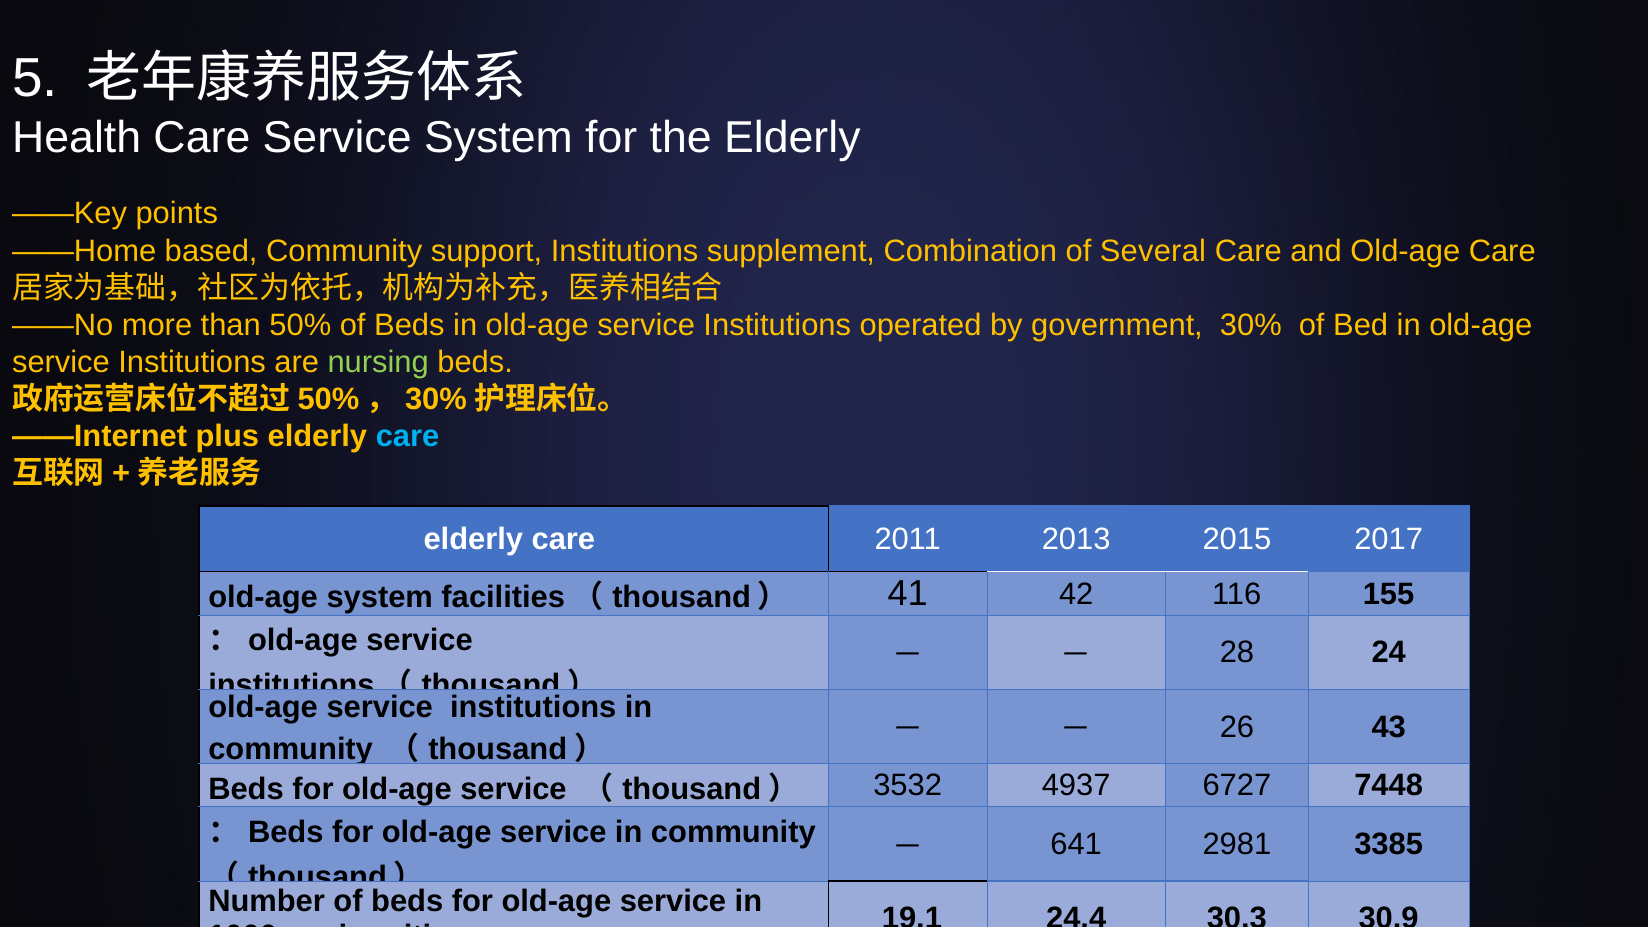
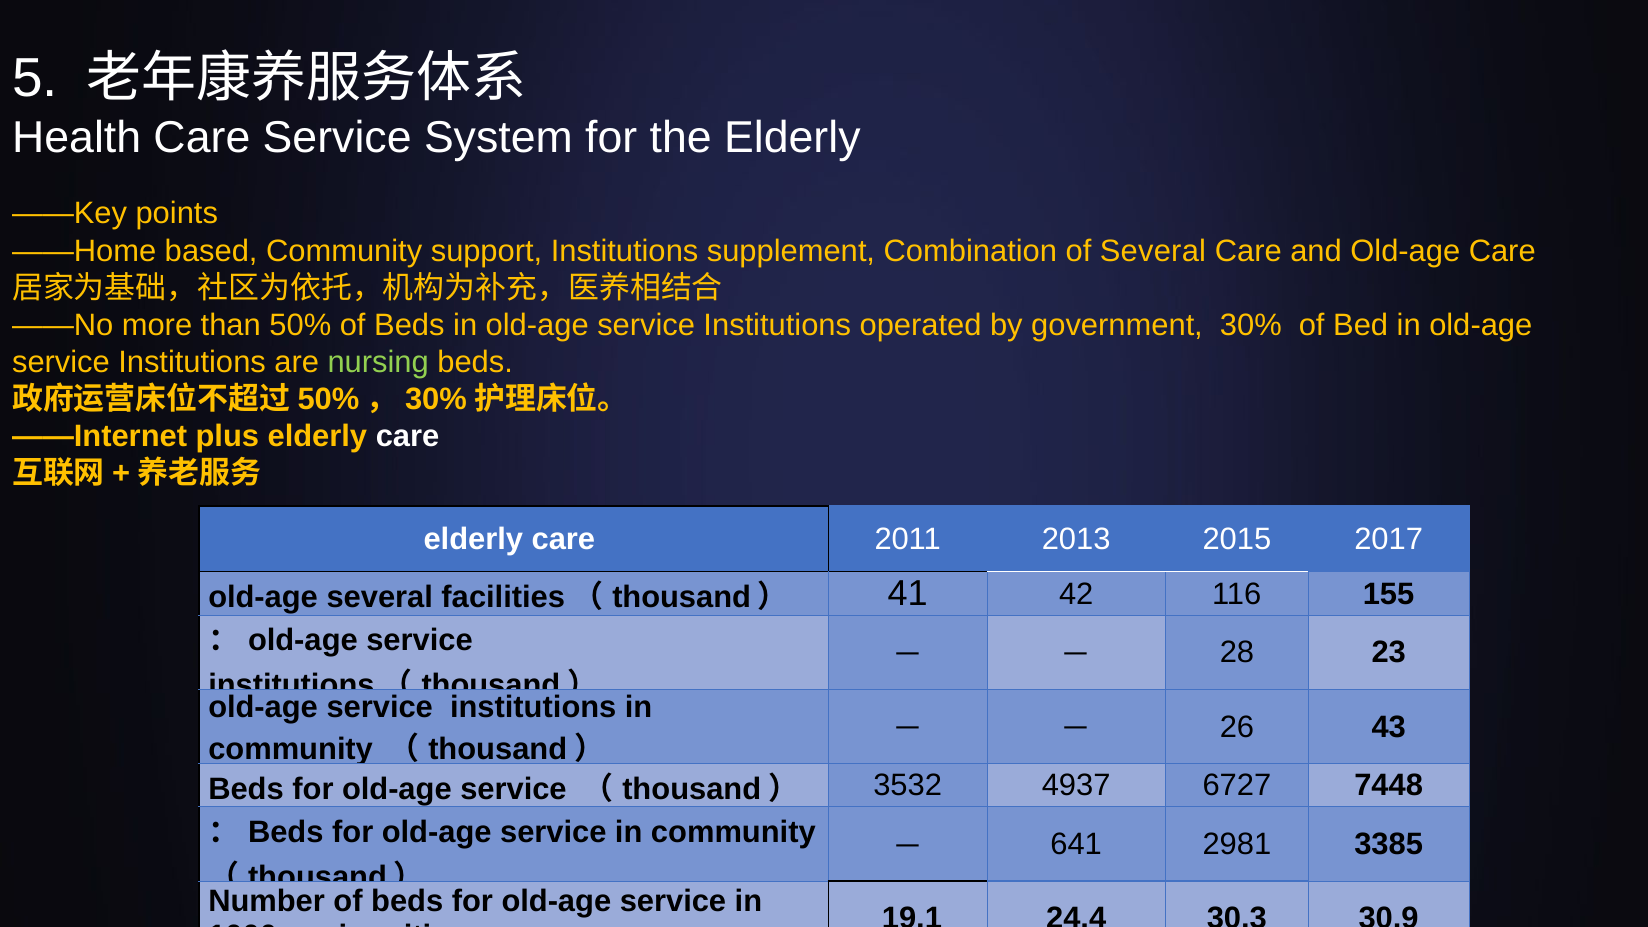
care at (408, 436) colour: light blue -> white
old-age system: system -> several
24: 24 -> 23
